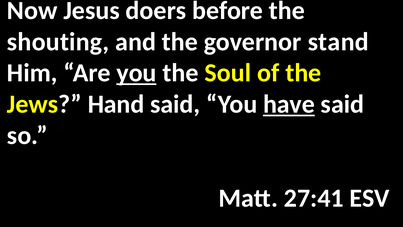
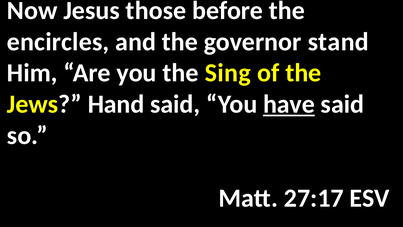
doers: doers -> those
shouting: shouting -> encircles
you at (137, 73) underline: present -> none
Soul: Soul -> Sing
27:41: 27:41 -> 27:17
